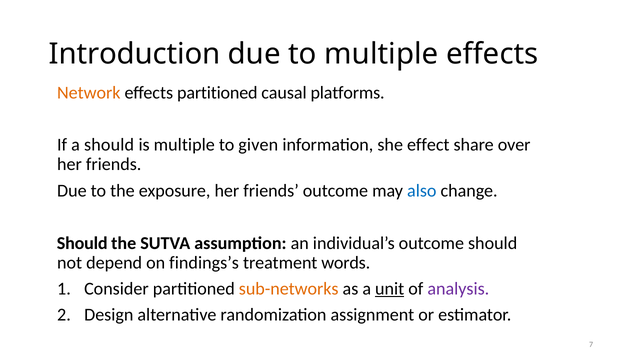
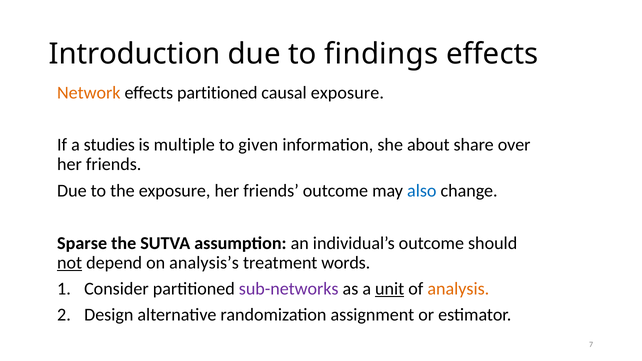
to multiple: multiple -> findings
causal platforms: platforms -> exposure
a should: should -> studies
effect: effect -> about
Should at (82, 243): Should -> Sparse
not underline: none -> present
findings’s: findings’s -> analysis’s
sub-networks colour: orange -> purple
analysis colour: purple -> orange
